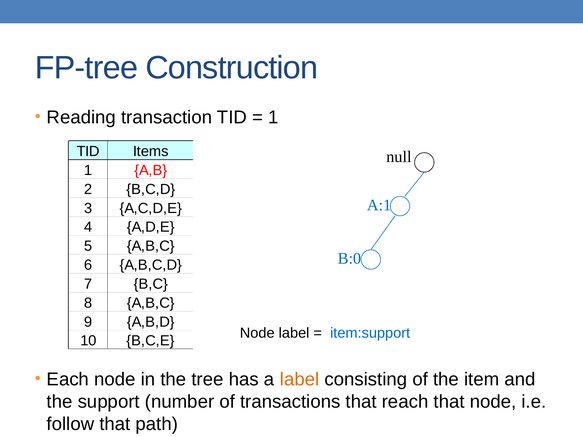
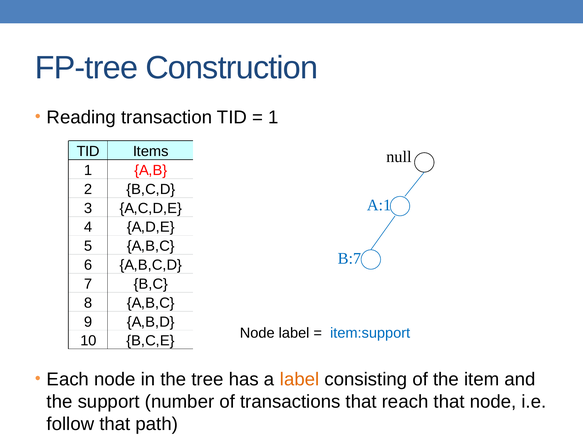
B:0: B:0 -> B:7
